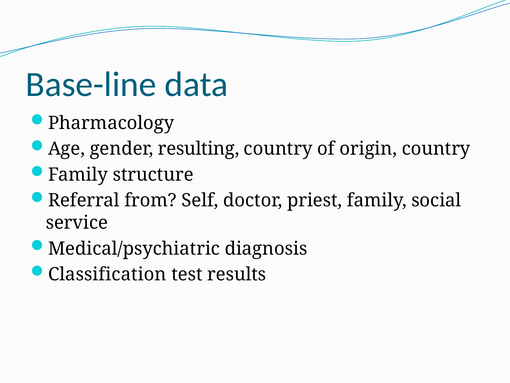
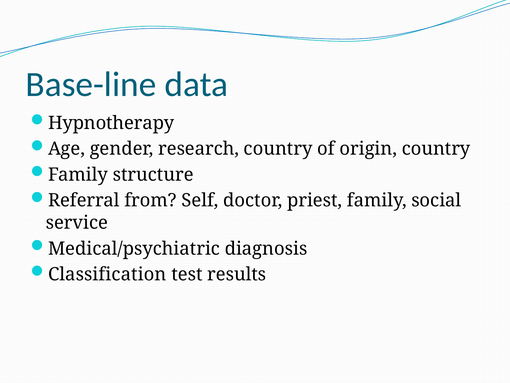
Pharmacology: Pharmacology -> Hypnotherapy
resulting: resulting -> research
